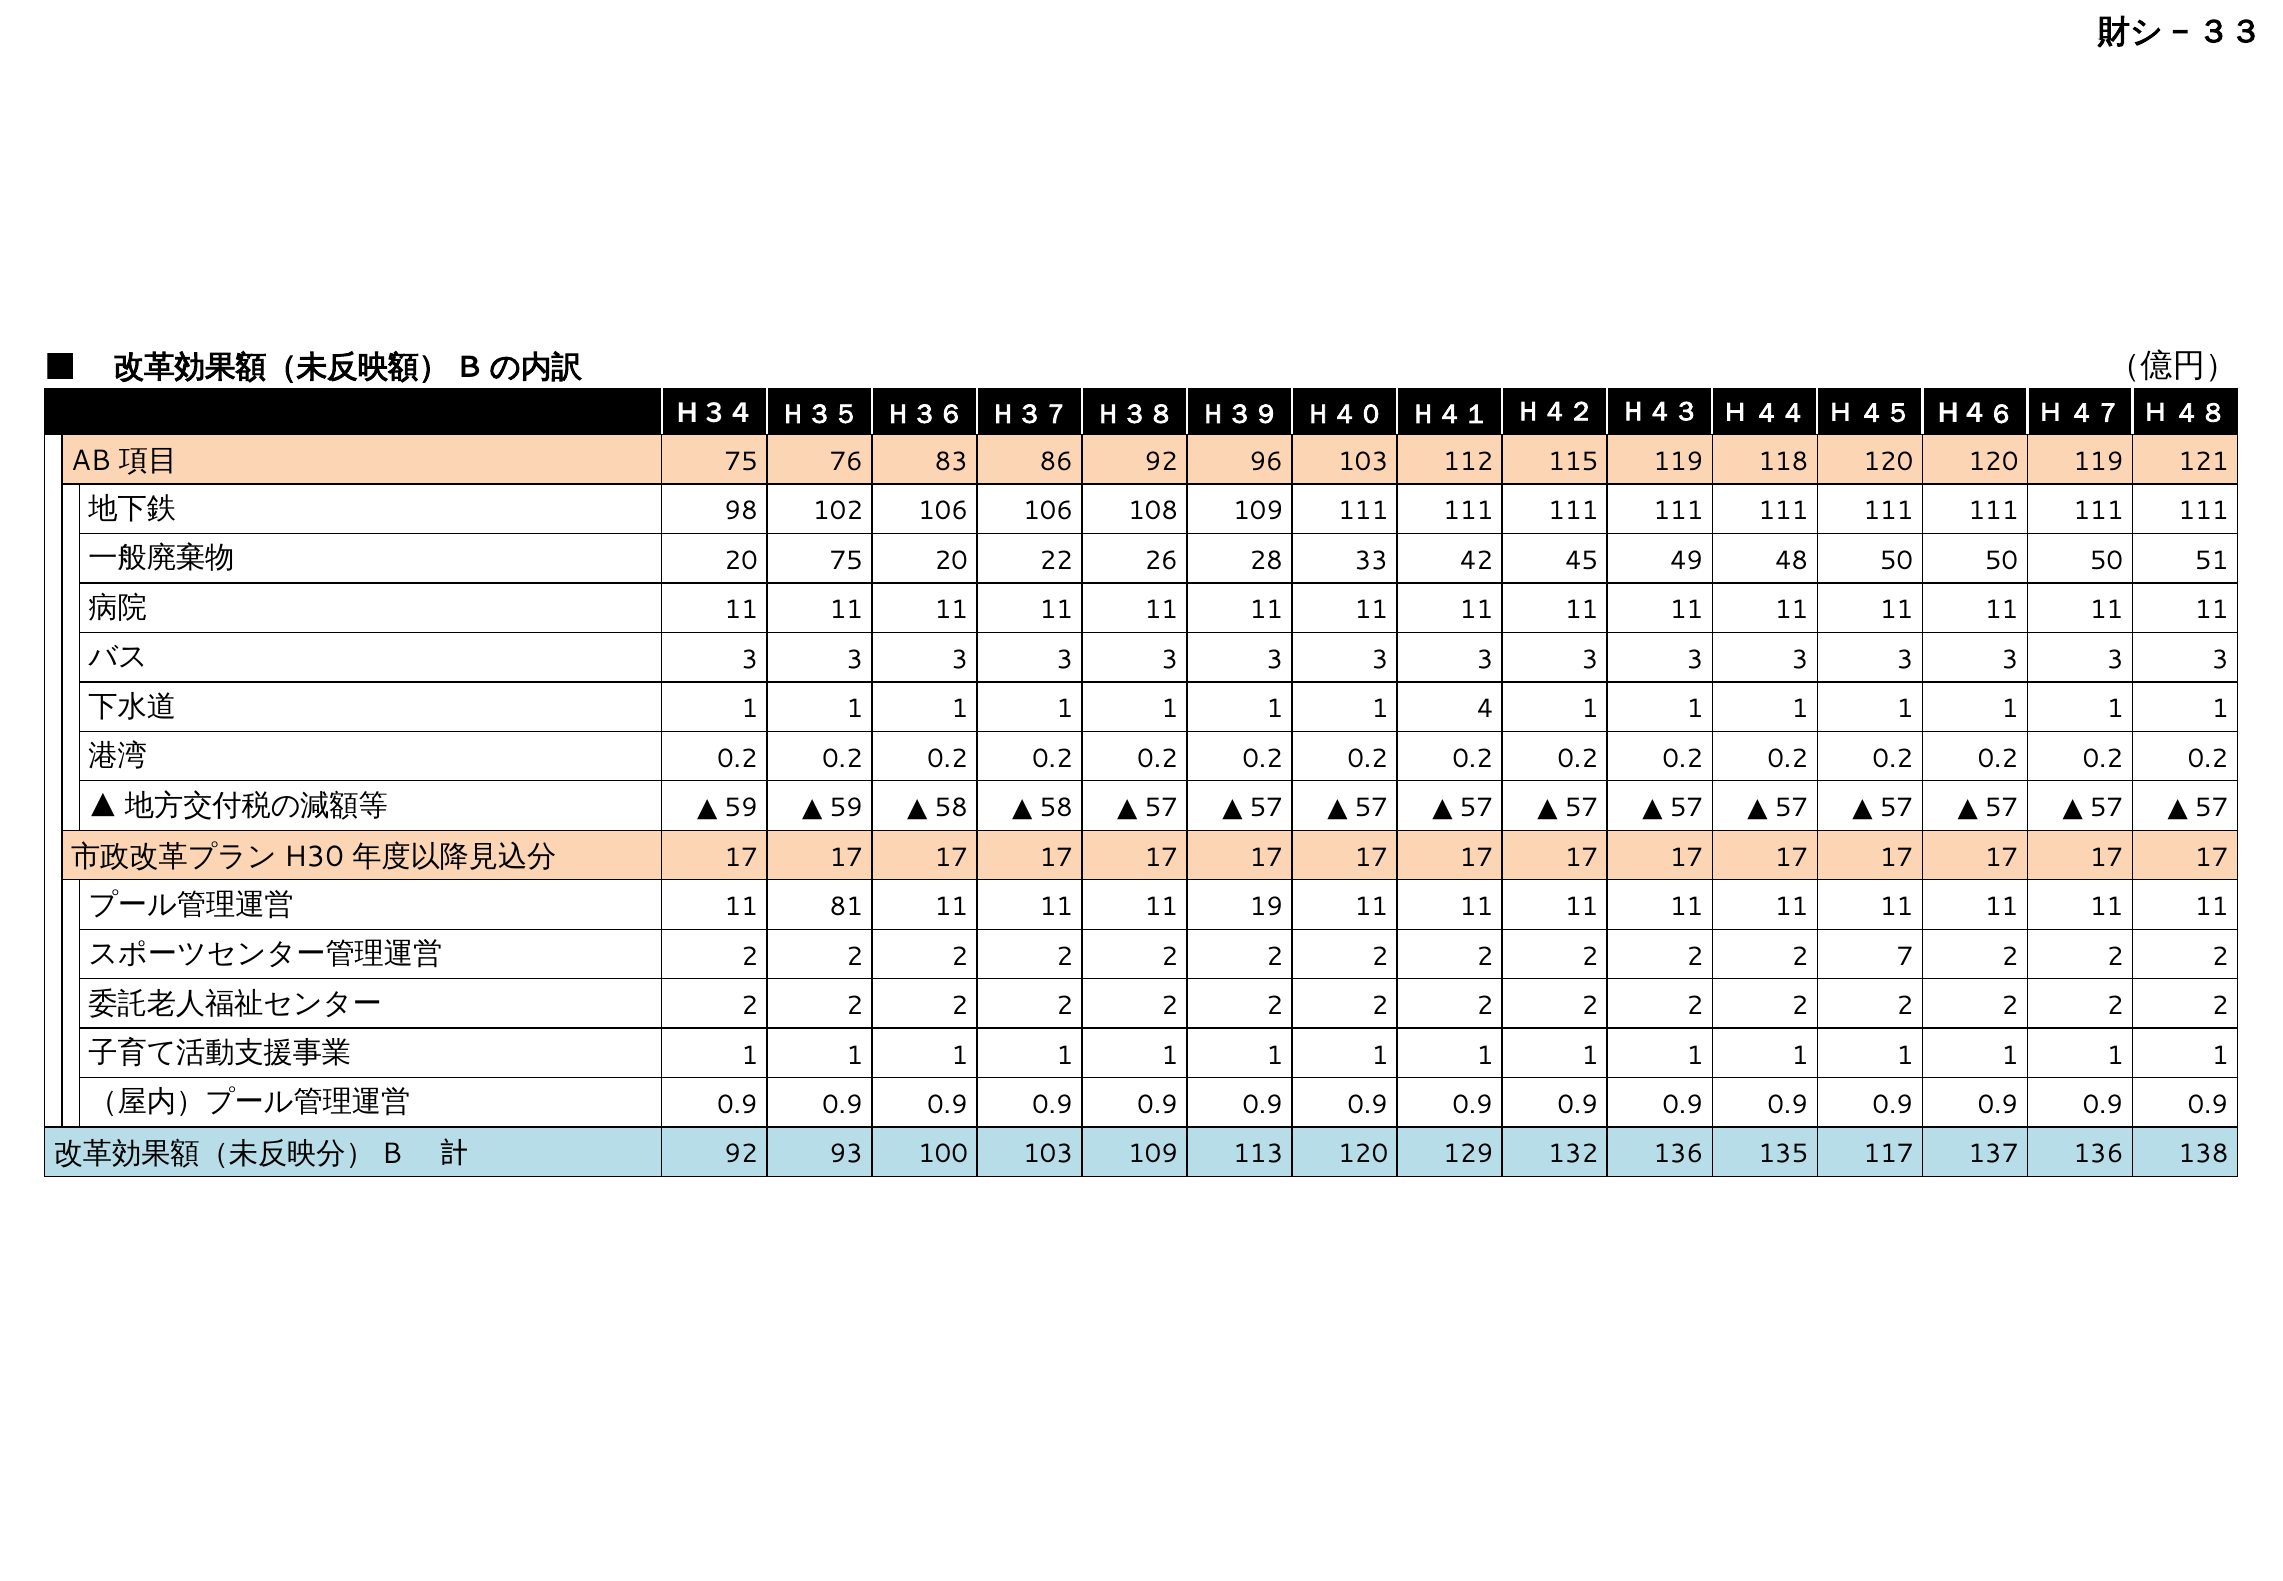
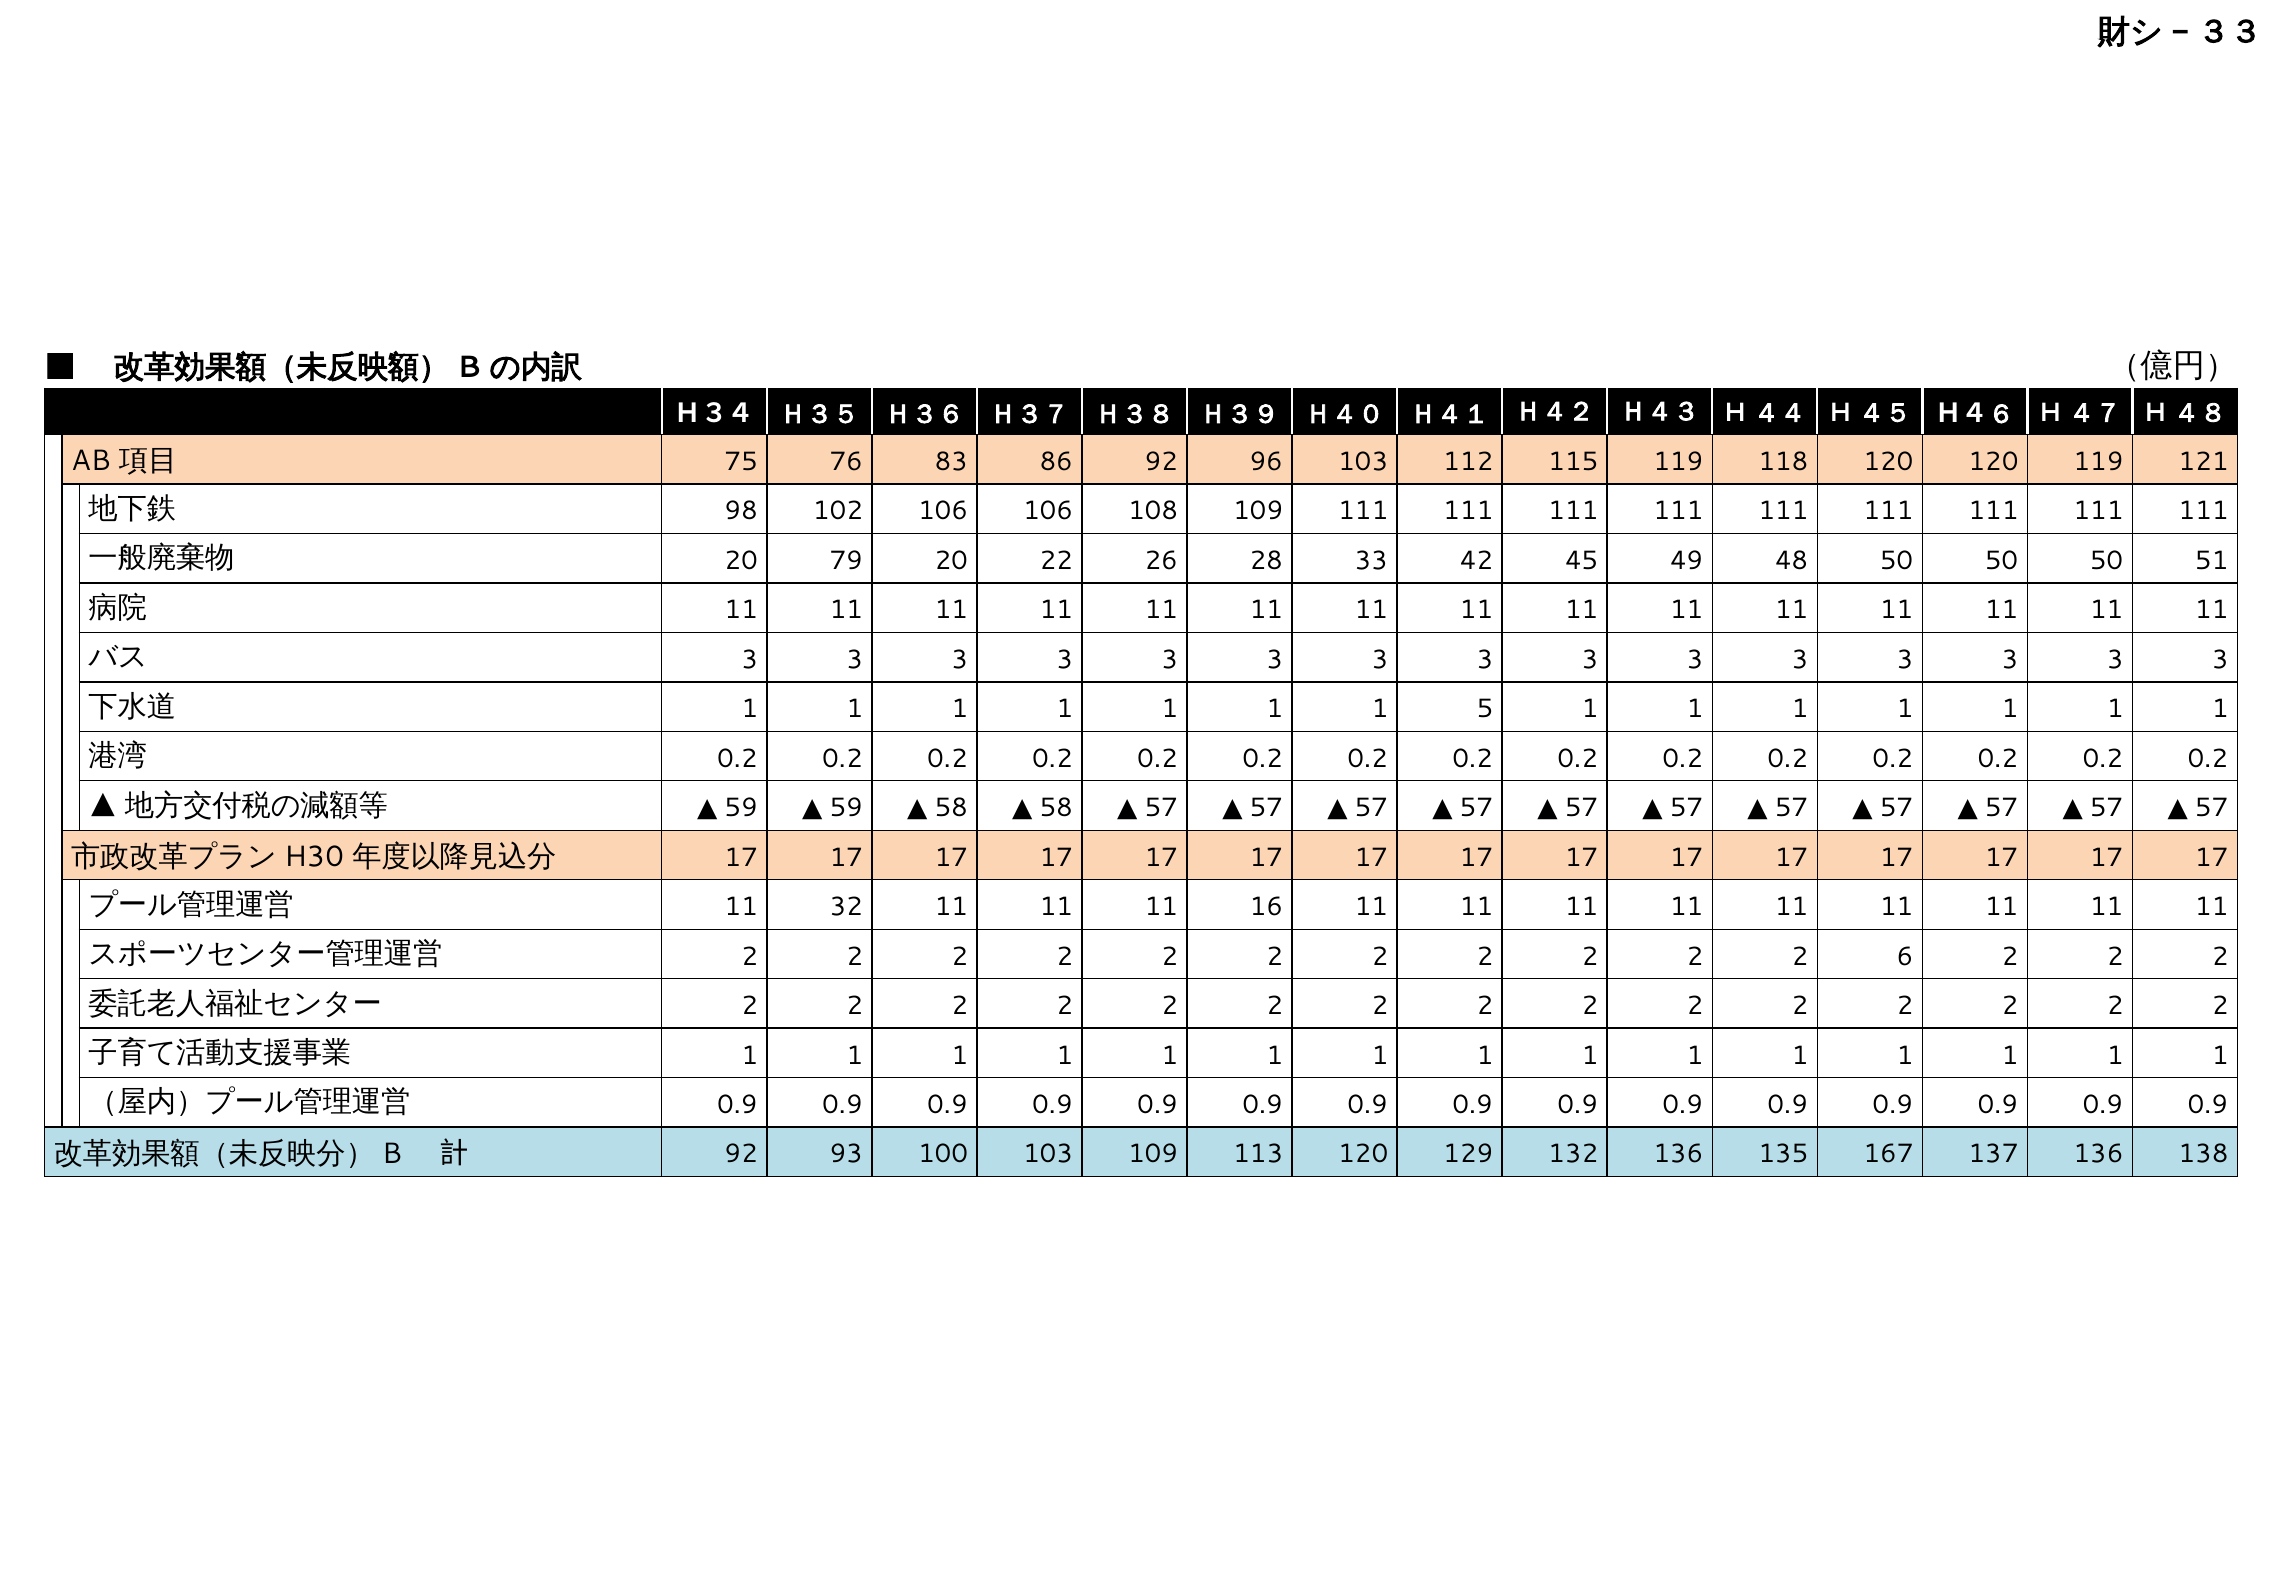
20 75: 75 -> 79
4: 4 -> 5
81: 81 -> 32
19: 19 -> 16
7: 7 -> 6
117: 117 -> 167
